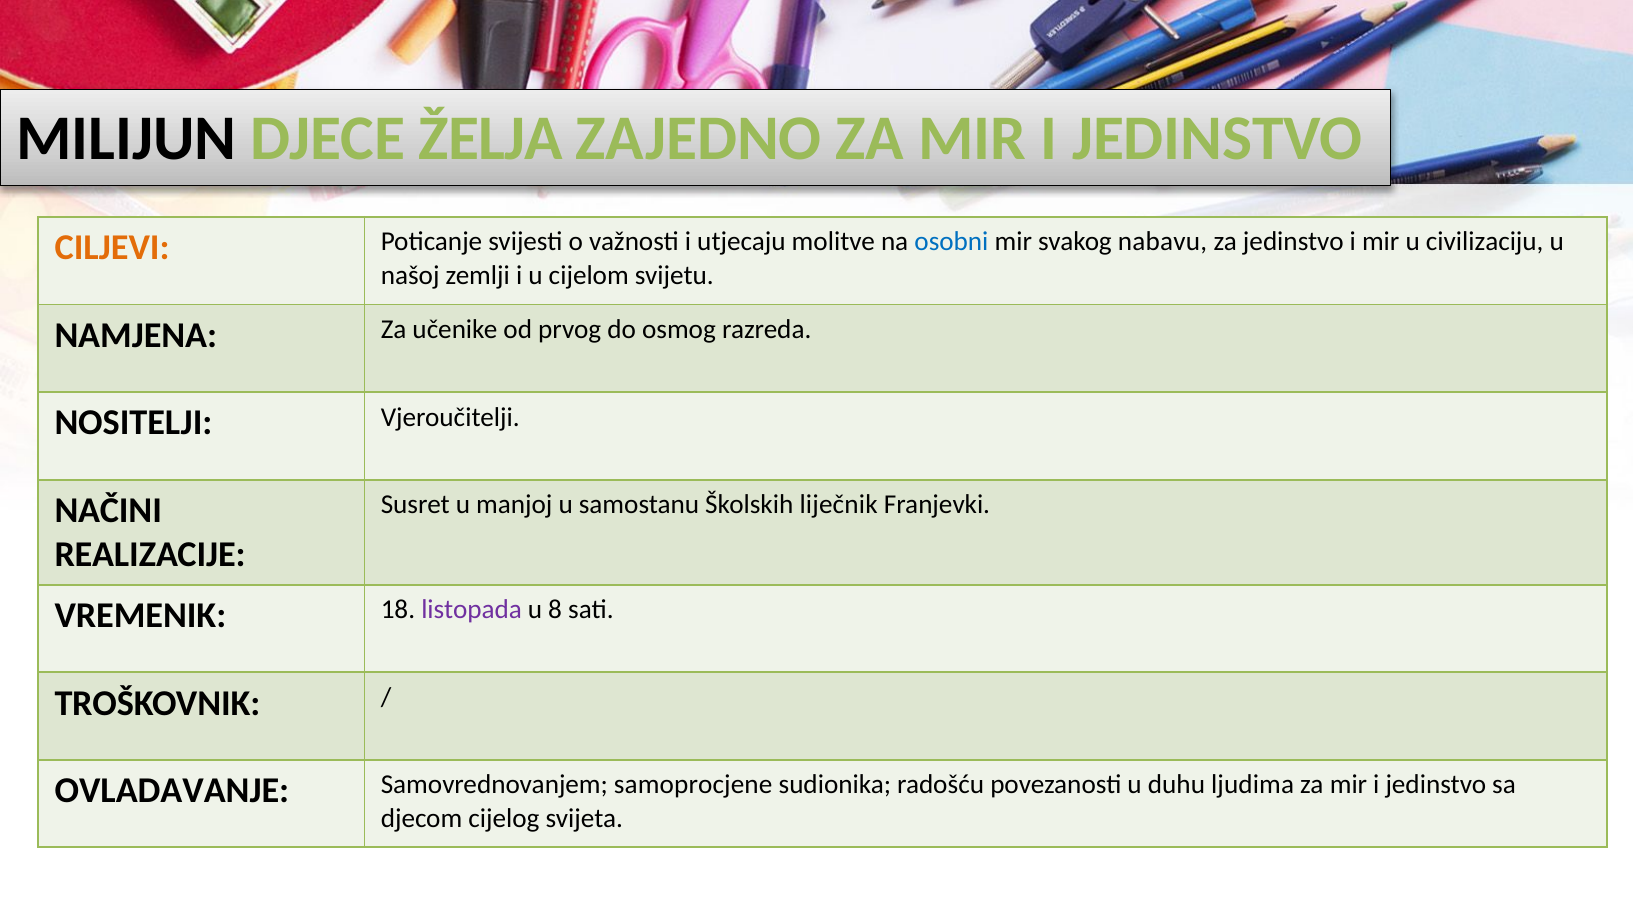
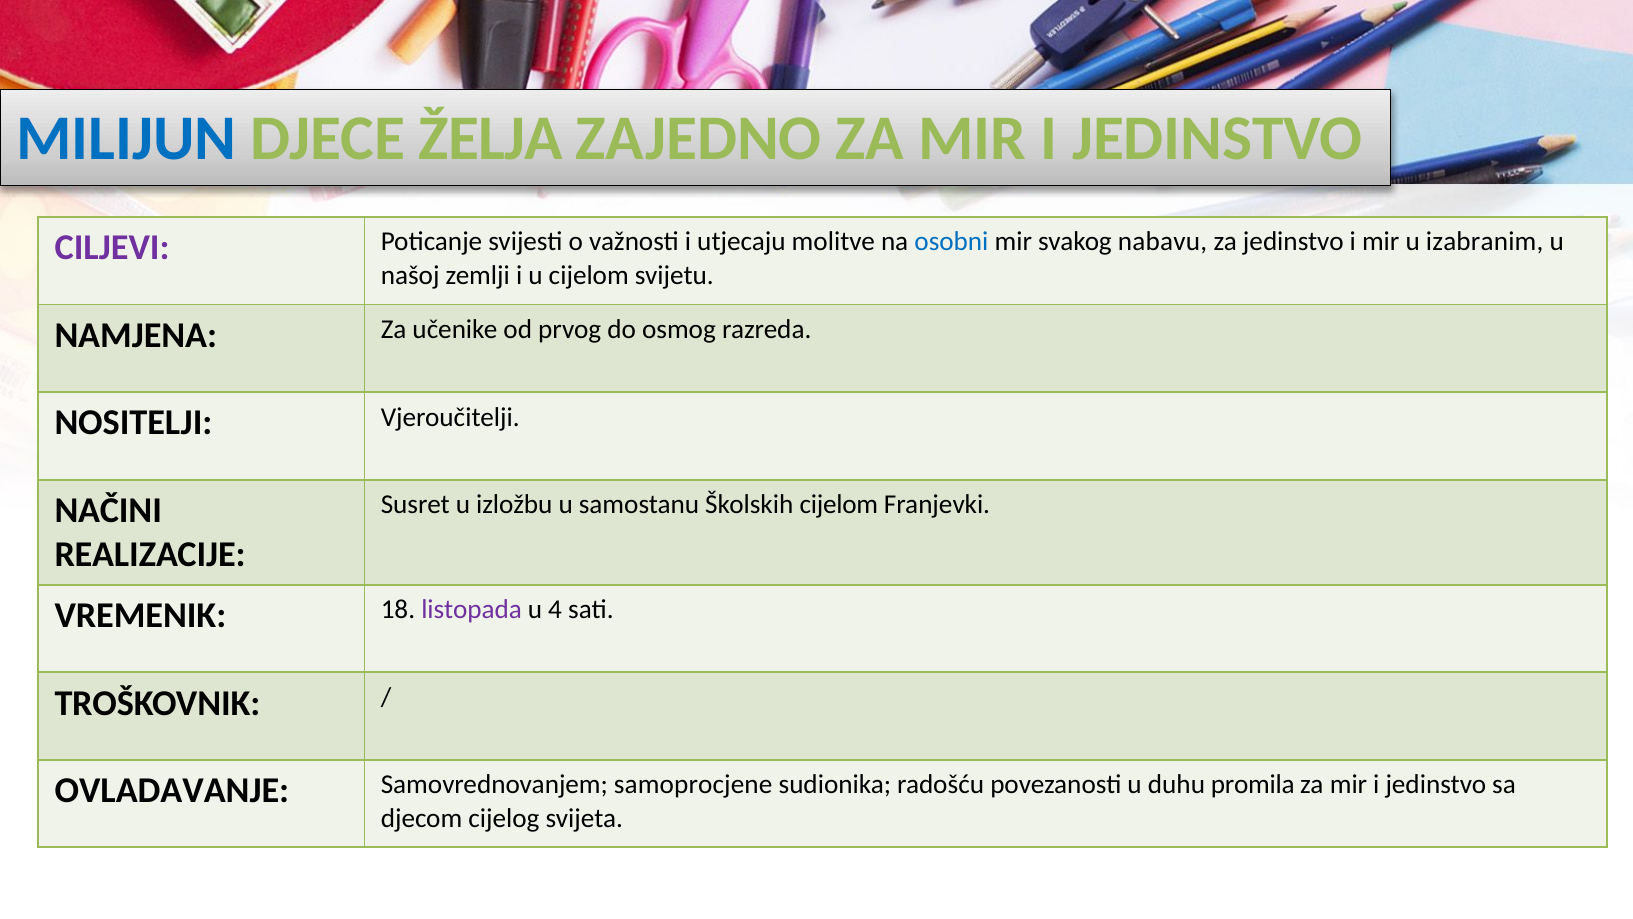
MILIJUN colour: black -> blue
CILJEVI colour: orange -> purple
civilizaciju: civilizaciju -> izabranim
manjoj: manjoj -> izložbu
Školskih liječnik: liječnik -> cijelom
8: 8 -> 4
ljudima: ljudima -> promila
